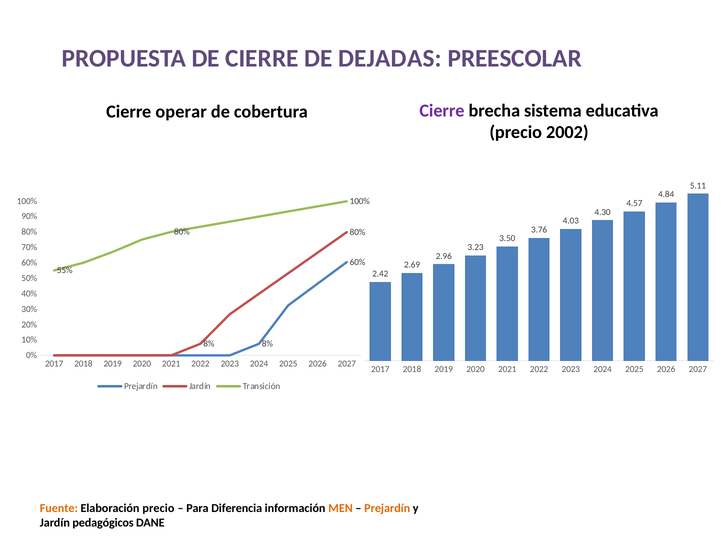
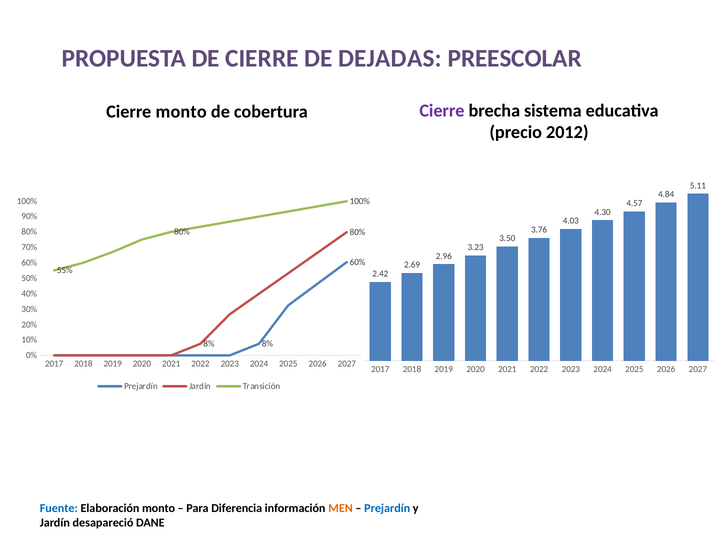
Cierre operar: operar -> monto
2002: 2002 -> 2012
Fuente colour: orange -> blue
Elaboración precio: precio -> monto
Prejardín at (387, 508) colour: orange -> blue
pedagógicos: pedagógicos -> desapareció
